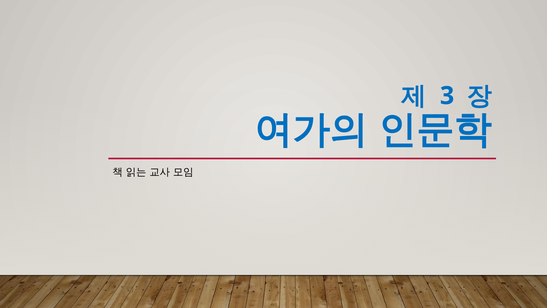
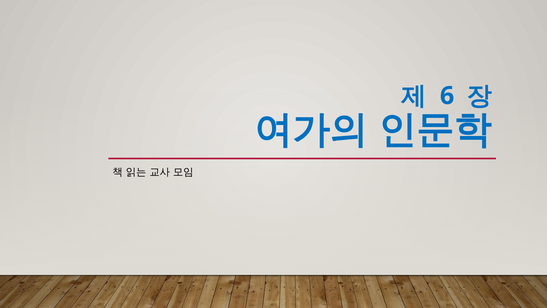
3: 3 -> 6
